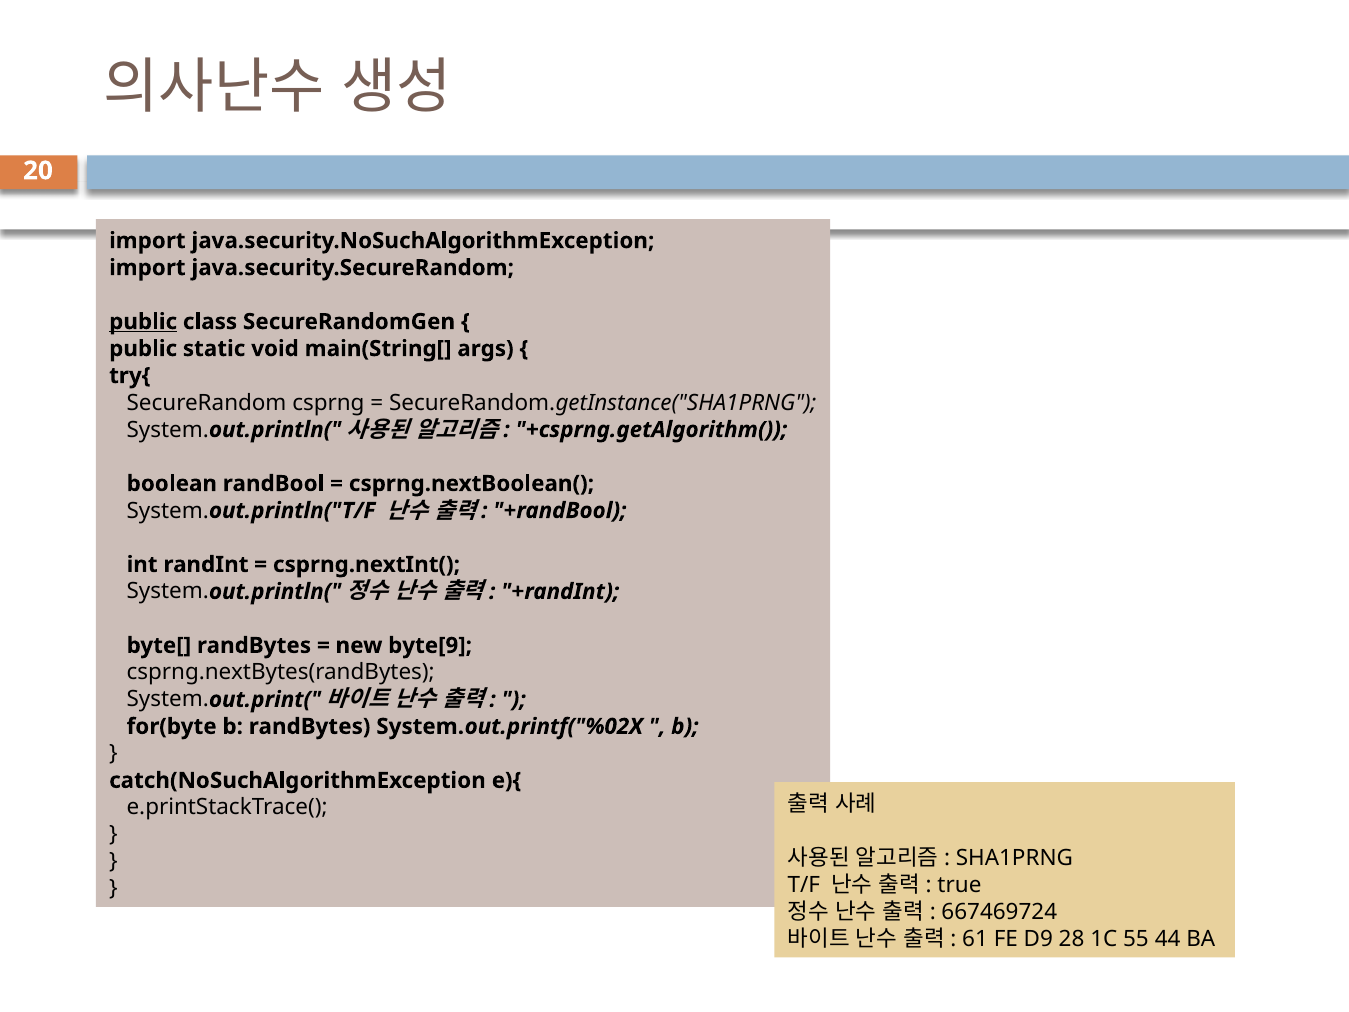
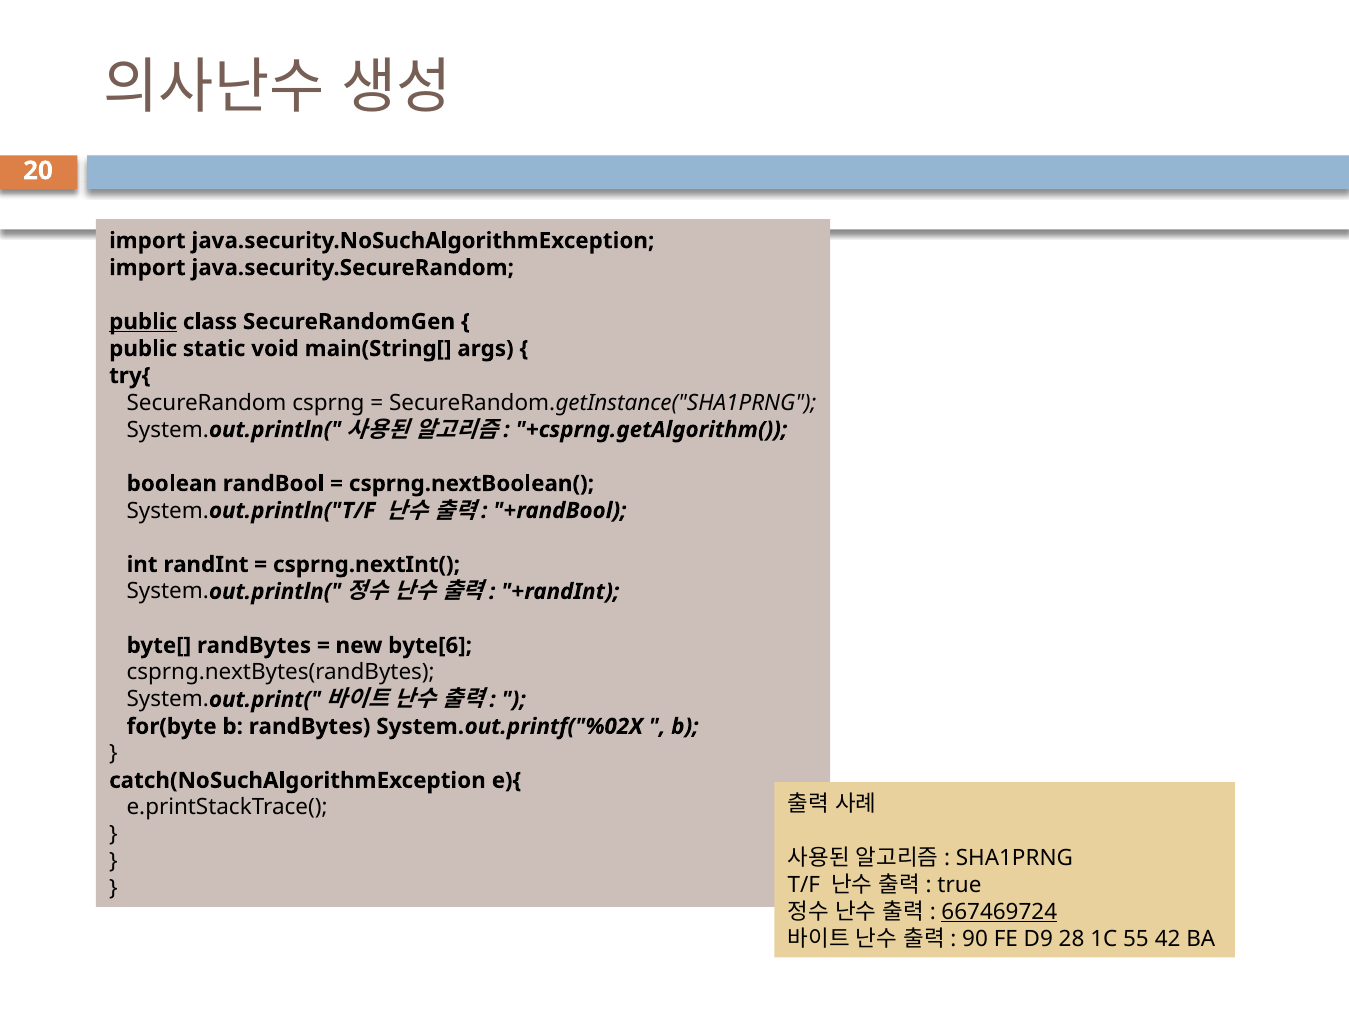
byte[9: byte[9 -> byte[6
667469724 underline: none -> present
61: 61 -> 90
44: 44 -> 42
